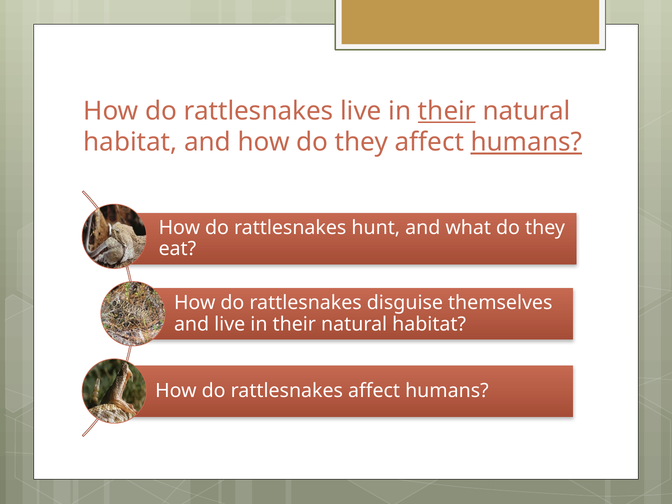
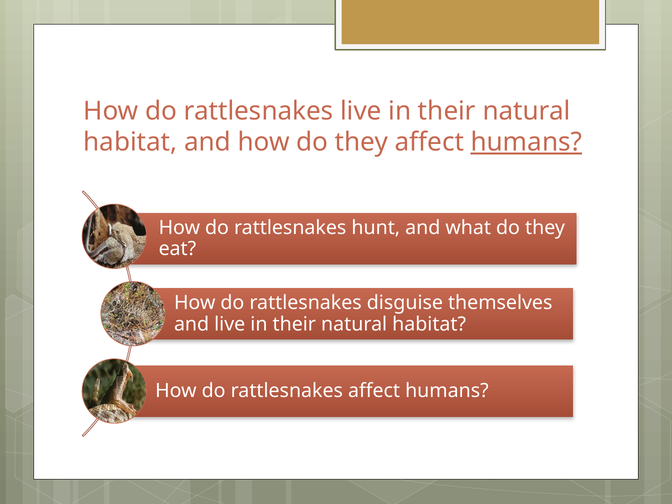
their at (447, 111) underline: present -> none
